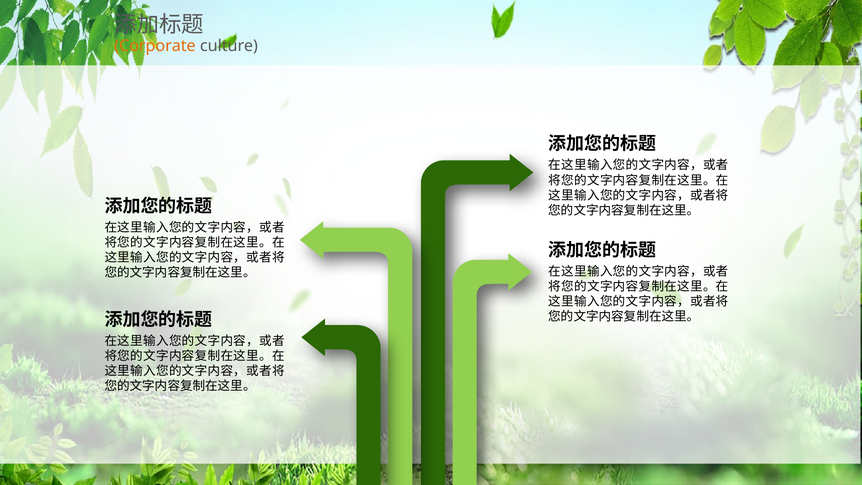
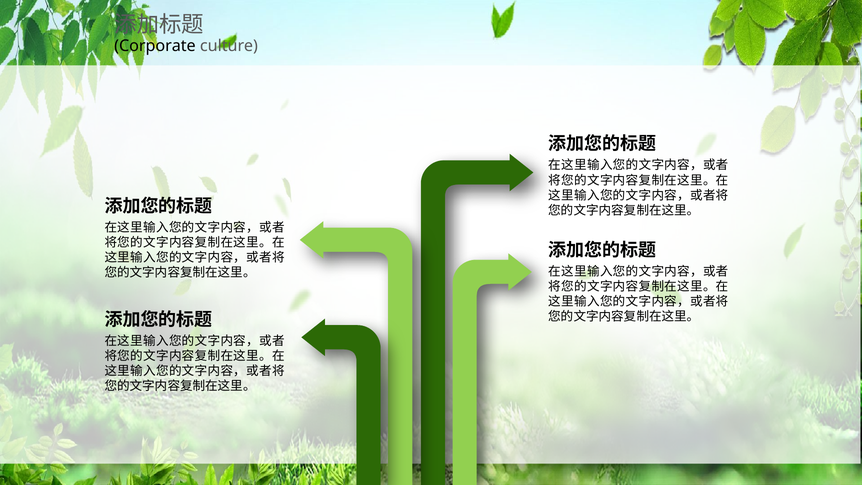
Corporate colour: orange -> black
